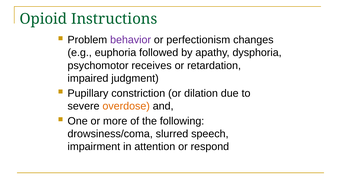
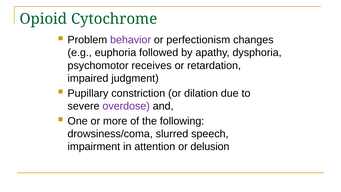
Instructions: Instructions -> Cytochrome
overdose colour: orange -> purple
respond: respond -> delusion
